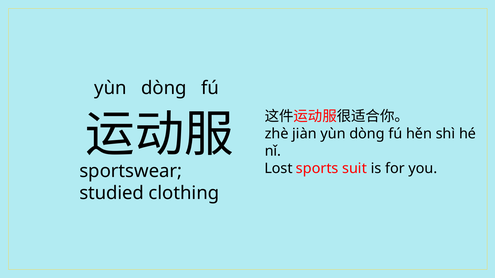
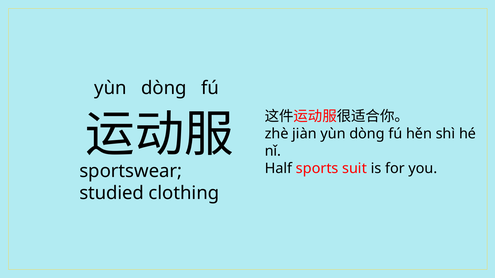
Lost: Lost -> Half
